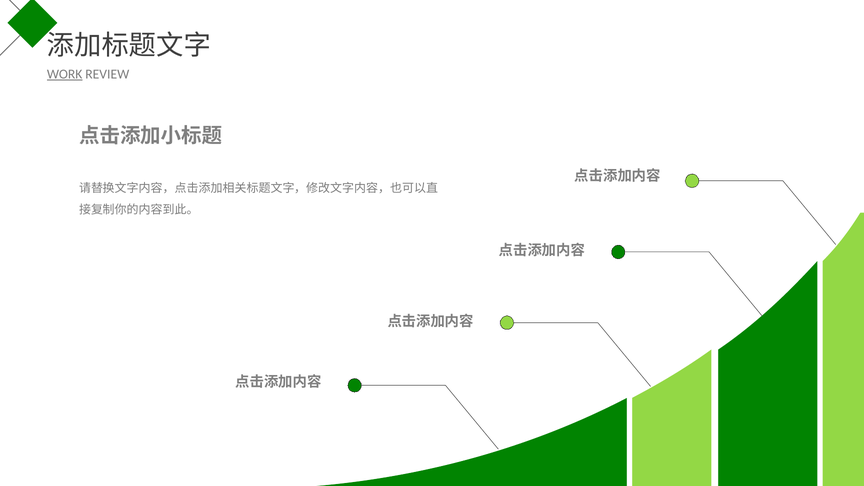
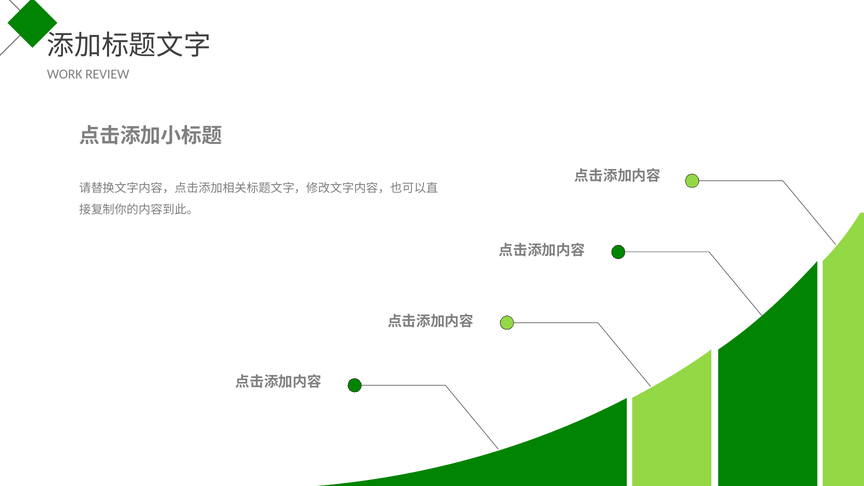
WORK underline: present -> none
